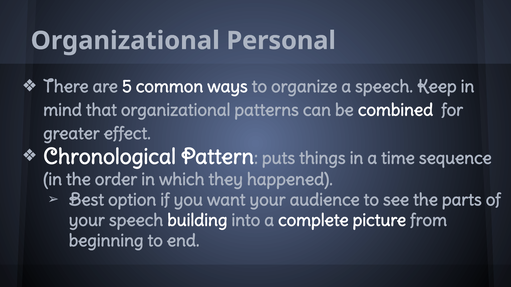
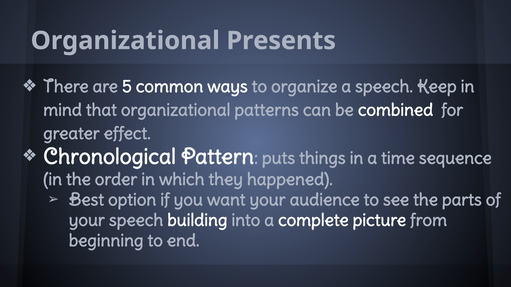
Personal: Personal -> Presents
